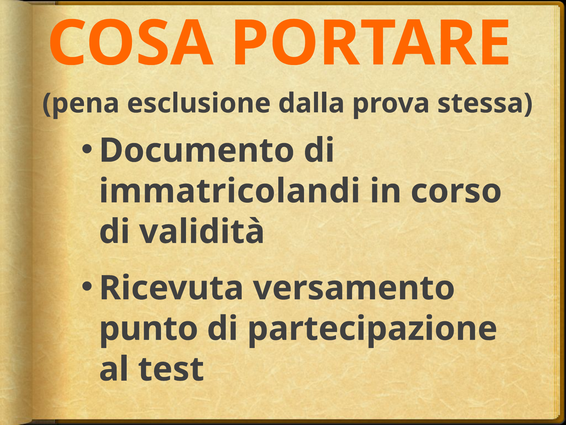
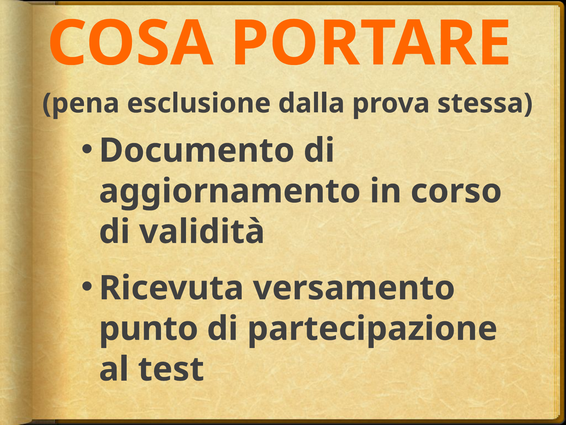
immatricolandi: immatricolandi -> aggiornamento
